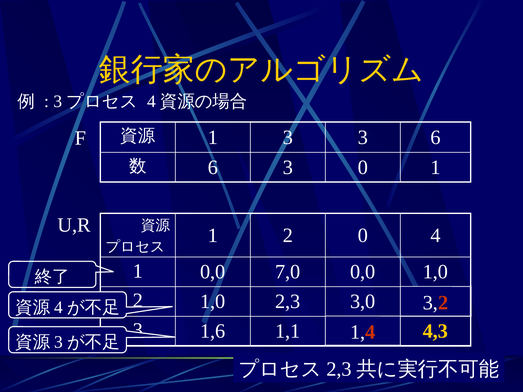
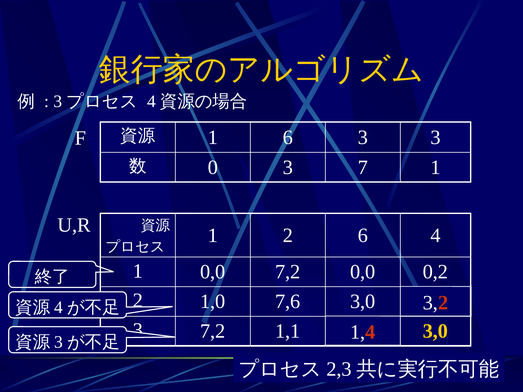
1 3: 3 -> 6
3 6: 6 -> 3
6 at (213, 168): 6 -> 0
3 0: 0 -> 7
2 0: 0 -> 6
0,0 7,0: 7,0 -> 7,2
0,0 1,0: 1,0 -> 0,2
1,0 2,3: 2,3 -> 7,6
1,6 at (213, 331): 1,6 -> 7,2
4,3 at (435, 331): 4,3 -> 3,0
